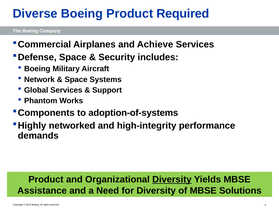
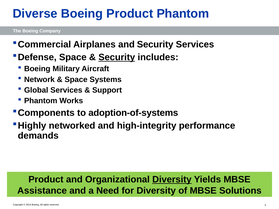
Product Required: Required -> Phantom
and Achieve: Achieve -> Security
Security at (117, 57) underline: none -> present
